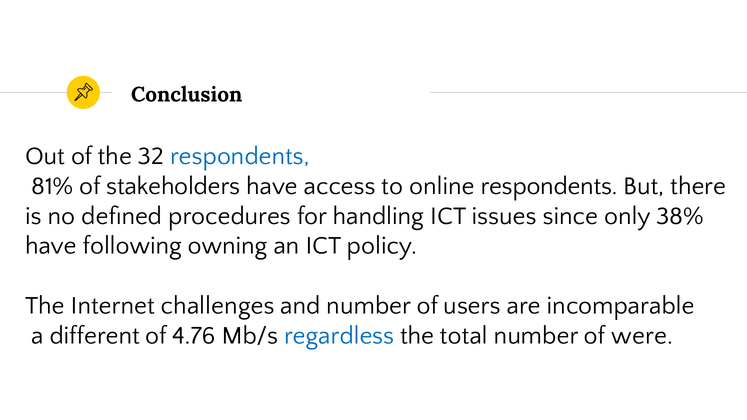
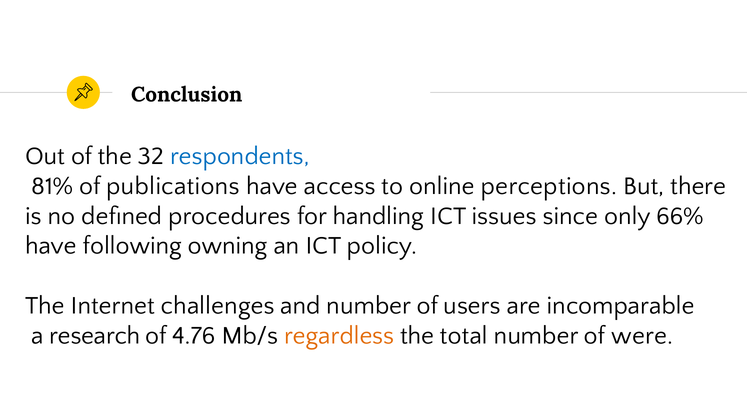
stakeholders: stakeholders -> publications
online respondents: respondents -> perceptions
38%: 38% -> 66%
different: different -> research
regardless colour: blue -> orange
